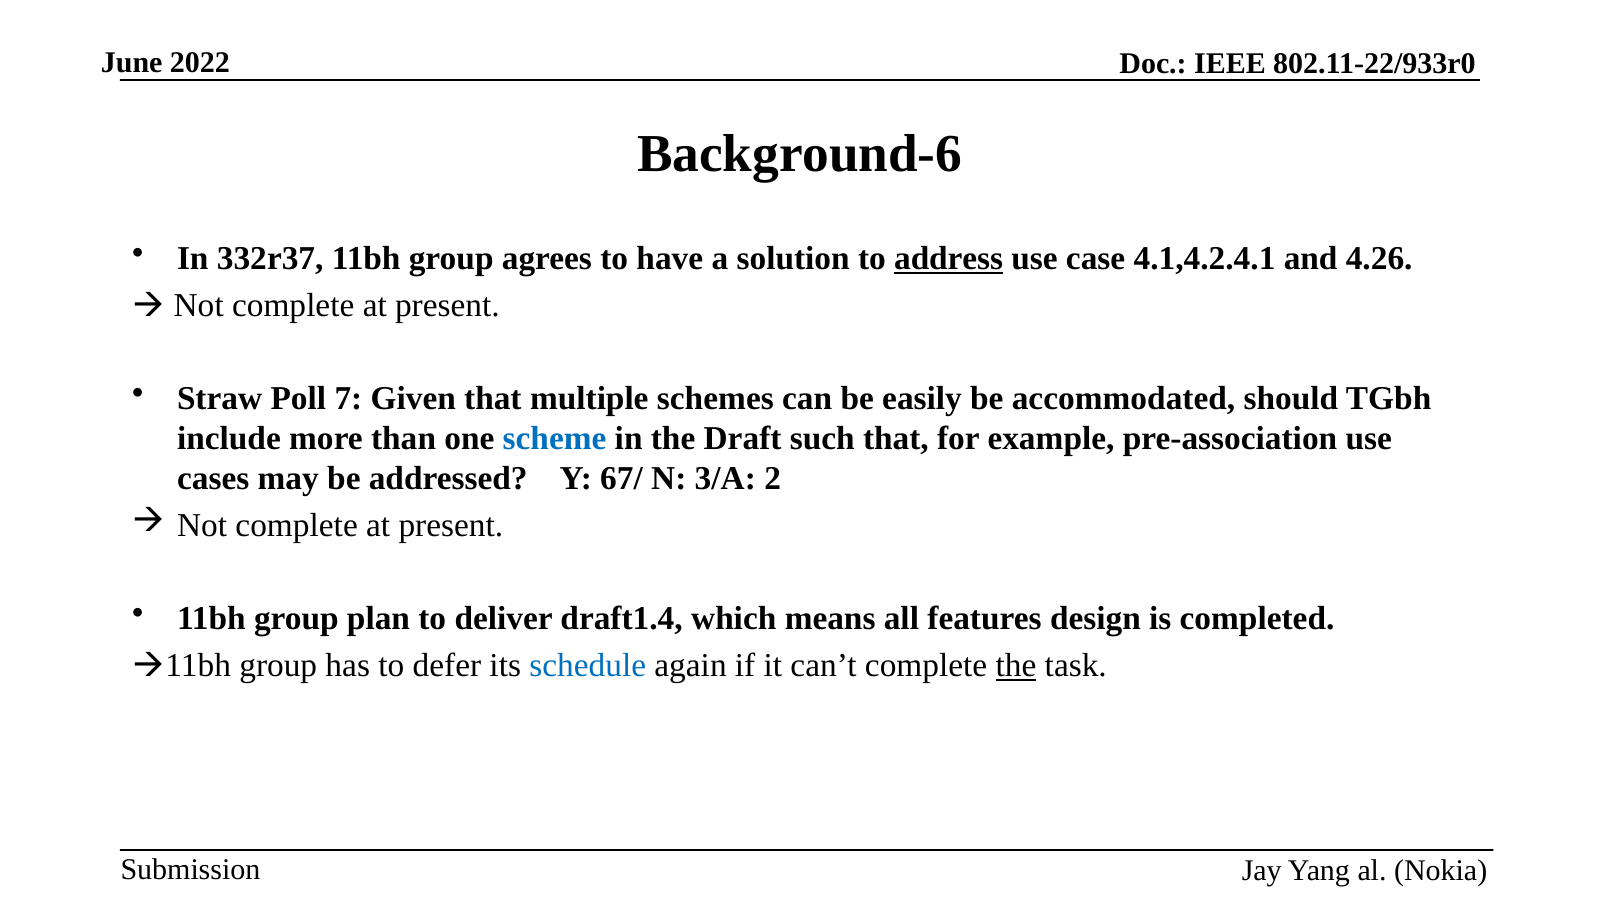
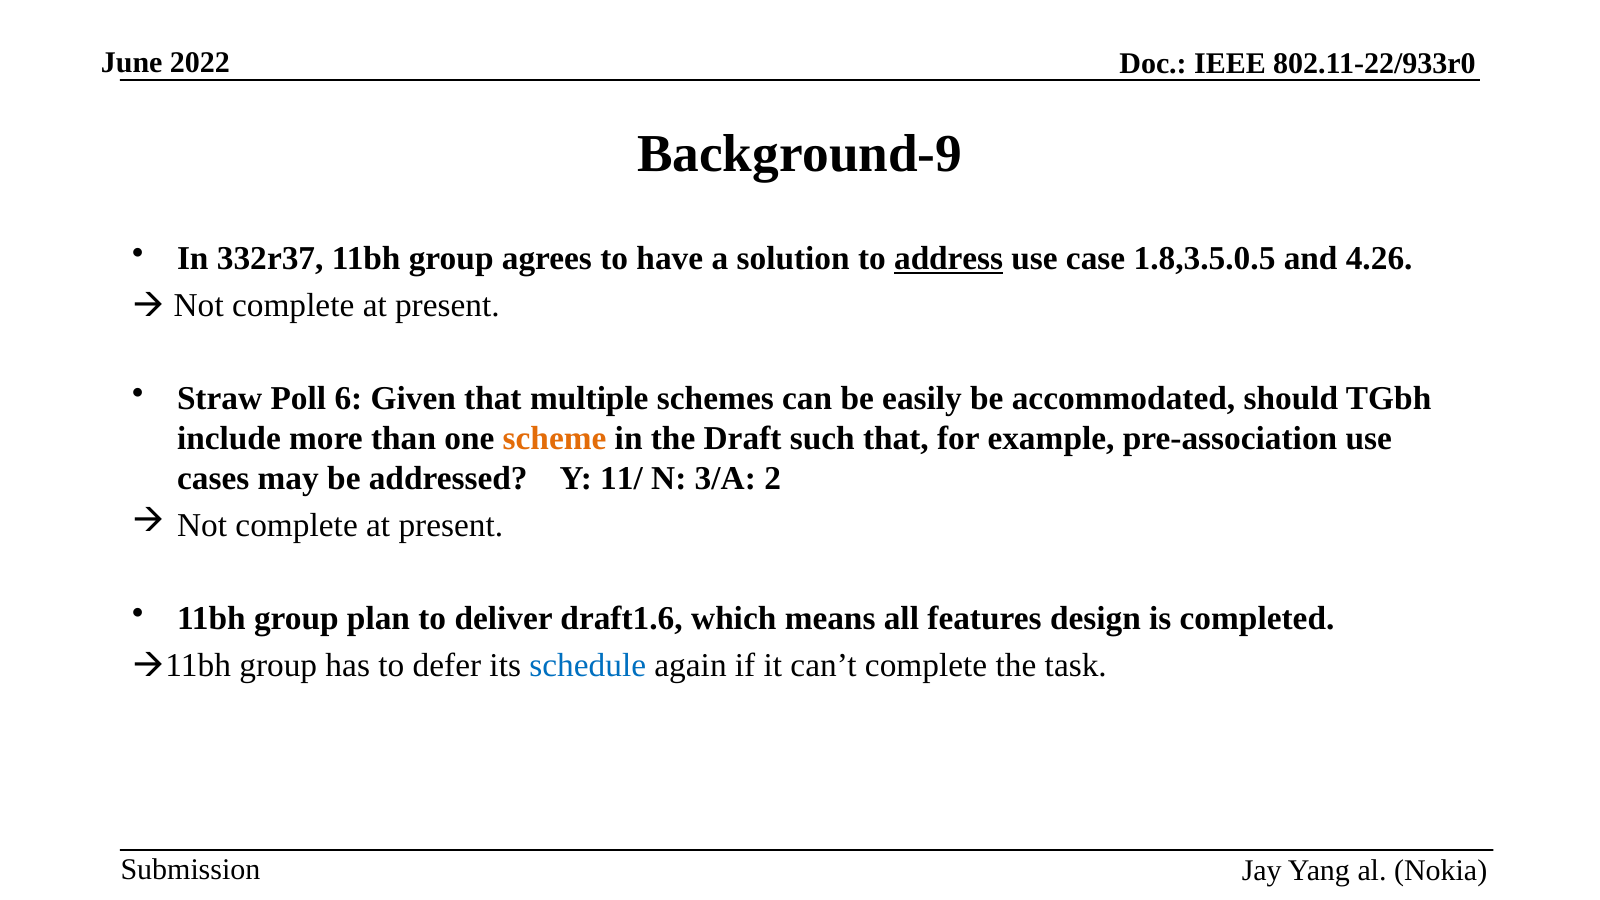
Background-6: Background-6 -> Background-9
4.1,4.2.4.1: 4.1,4.2.4.1 -> 1.8,3.5.0.5
7: 7 -> 6
scheme colour: blue -> orange
67/: 67/ -> 11/
draft1.4: draft1.4 -> draft1.6
the at (1016, 666) underline: present -> none
